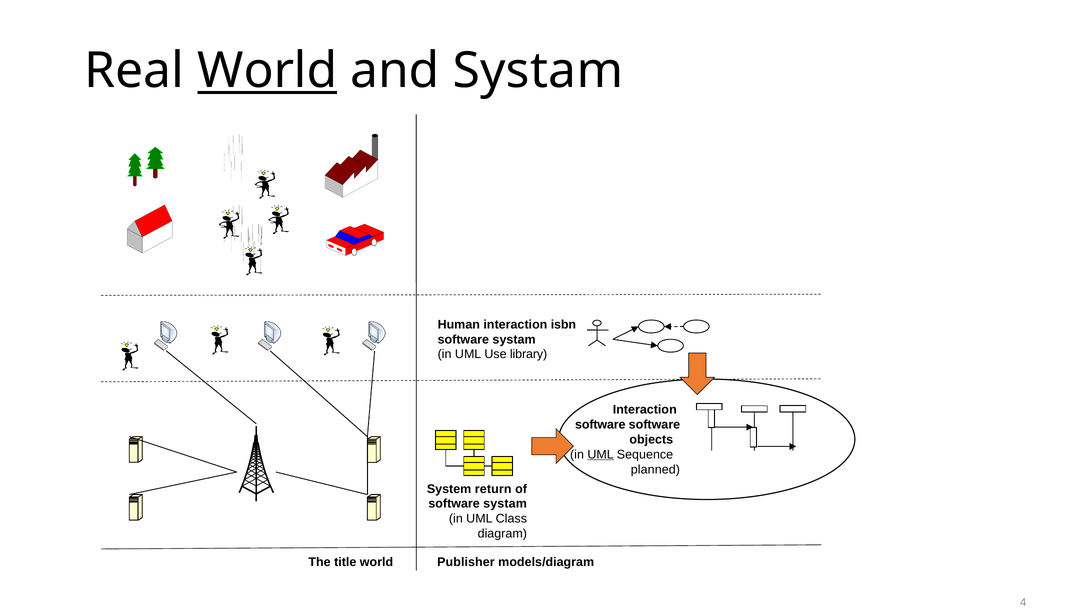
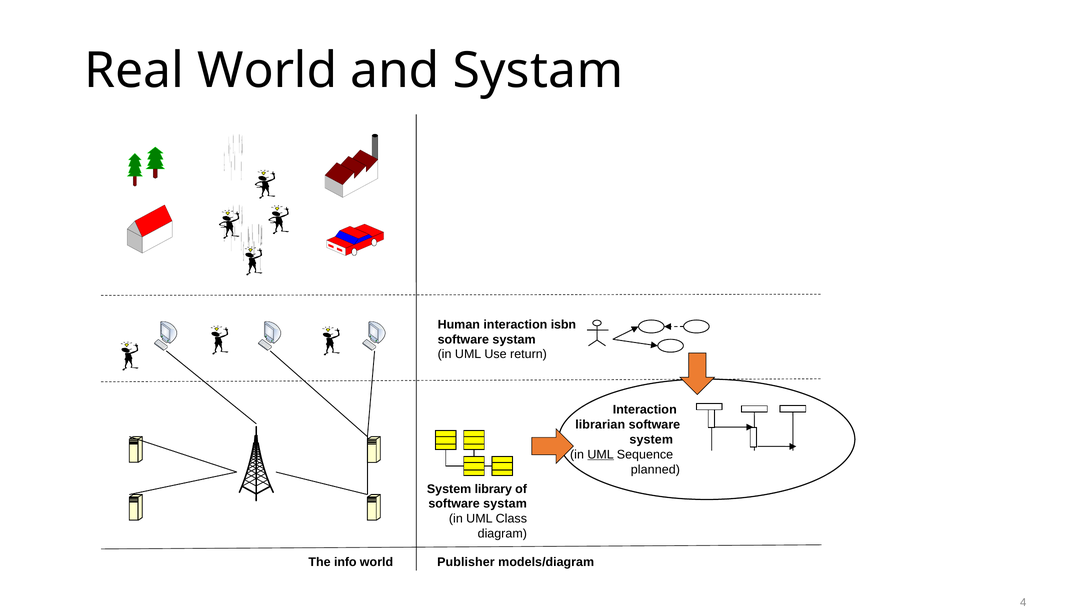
World at (267, 71) underline: present -> none
library: library -> return
software at (600, 425): software -> librarian
objects at (651, 440): objects -> system
return: return -> library
title: title -> info
